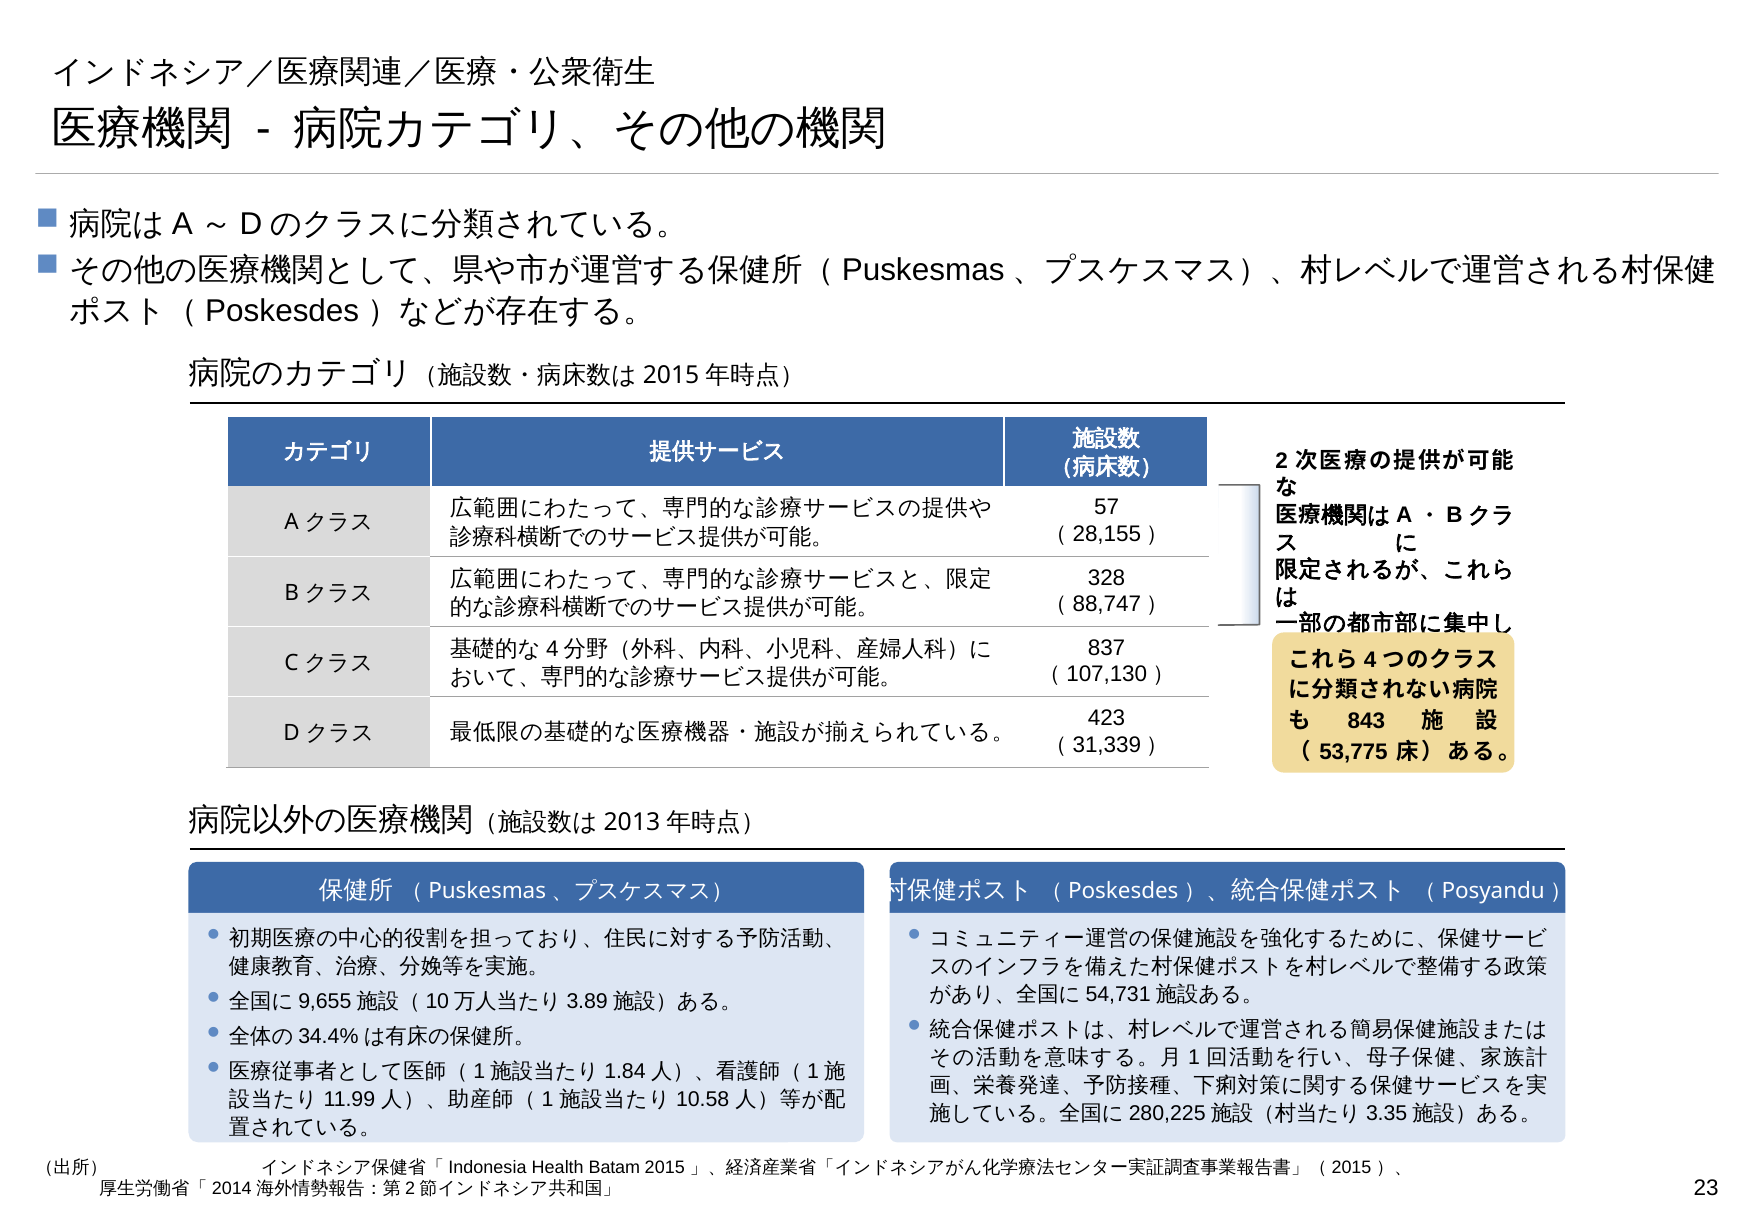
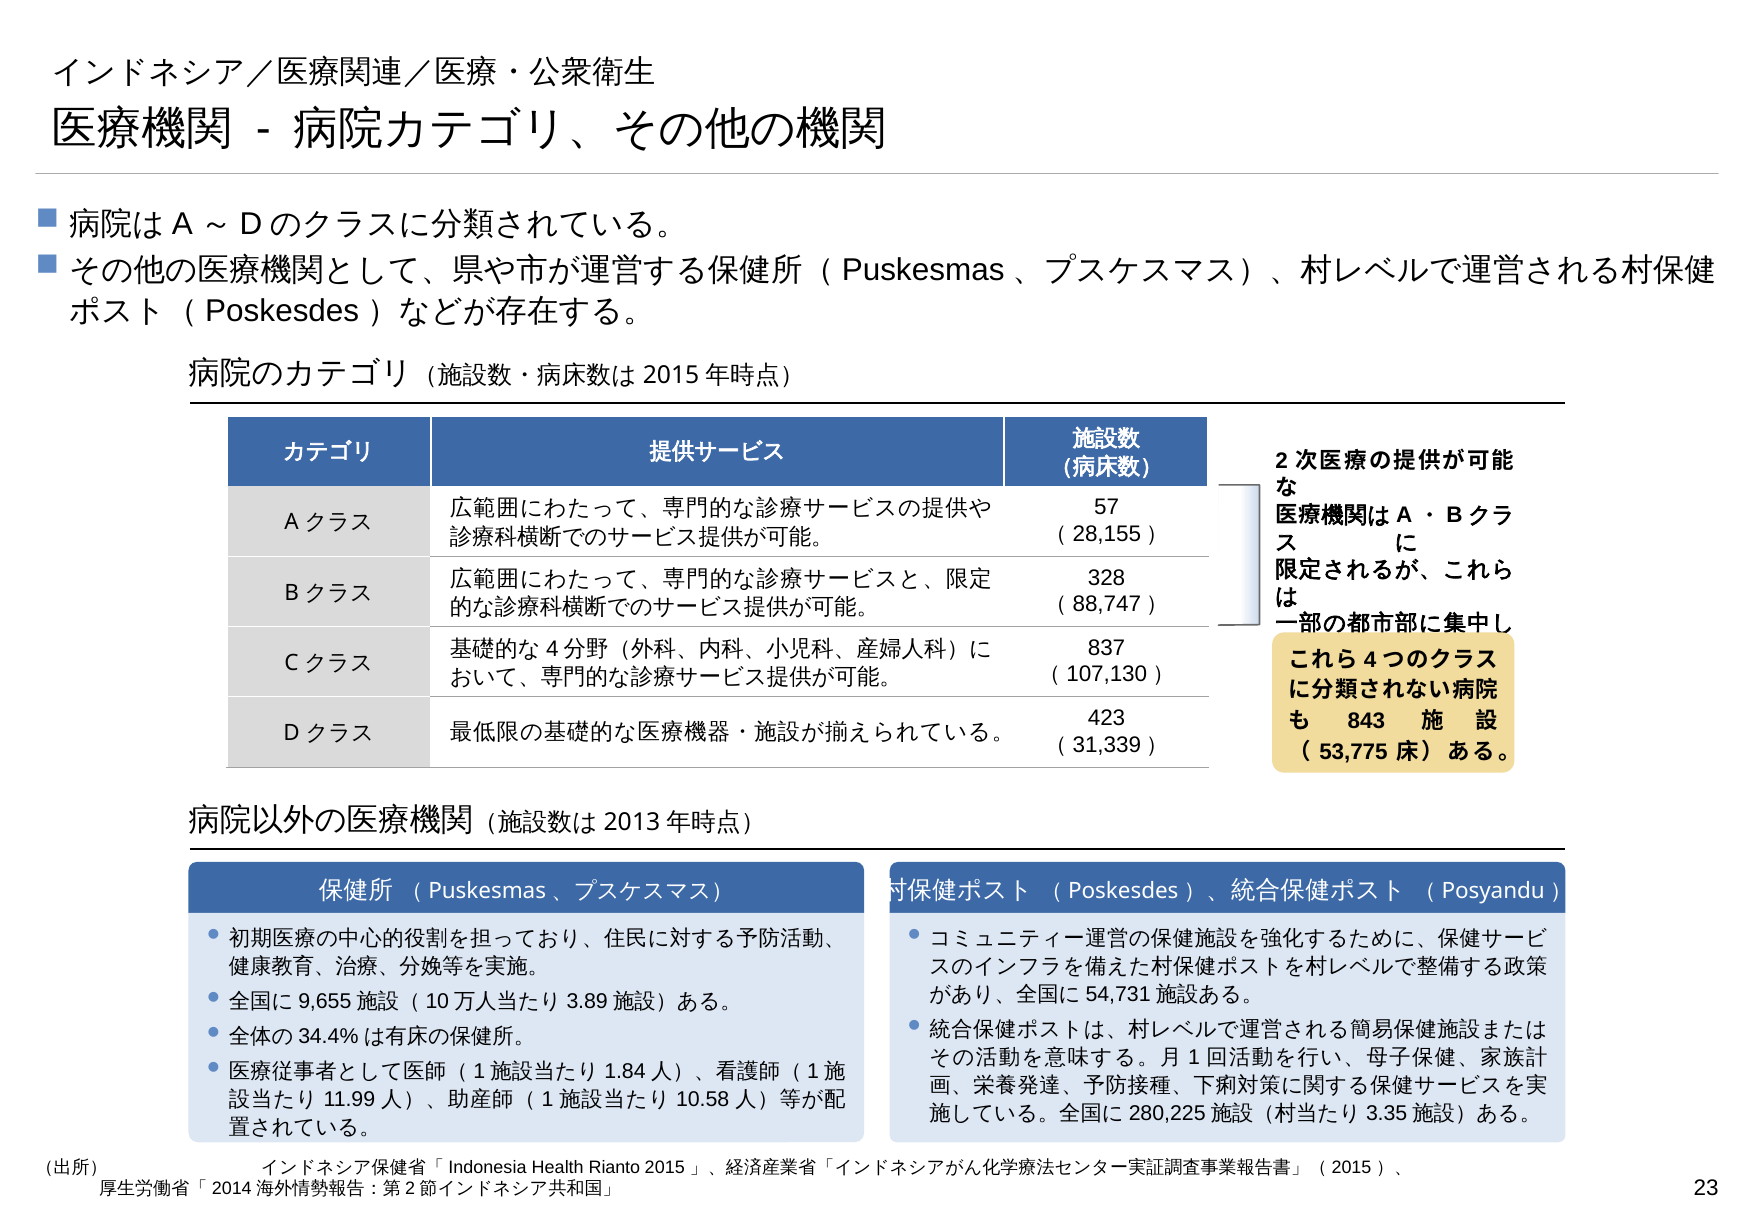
Batam: Batam -> Rianto
